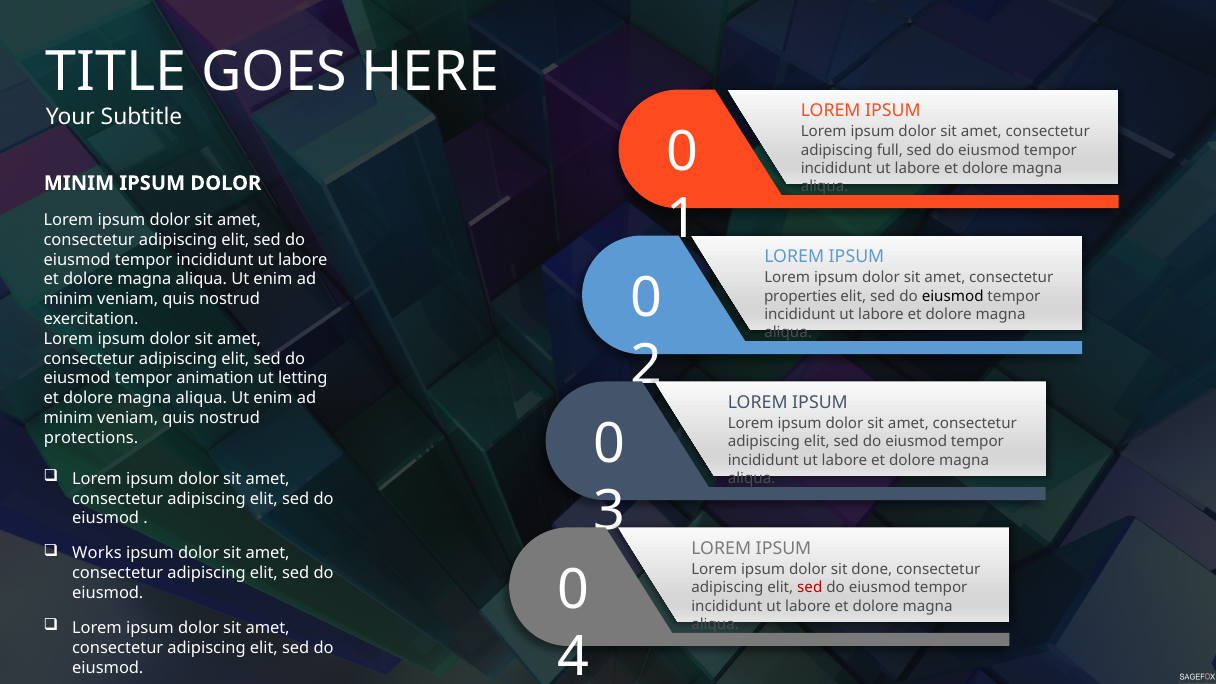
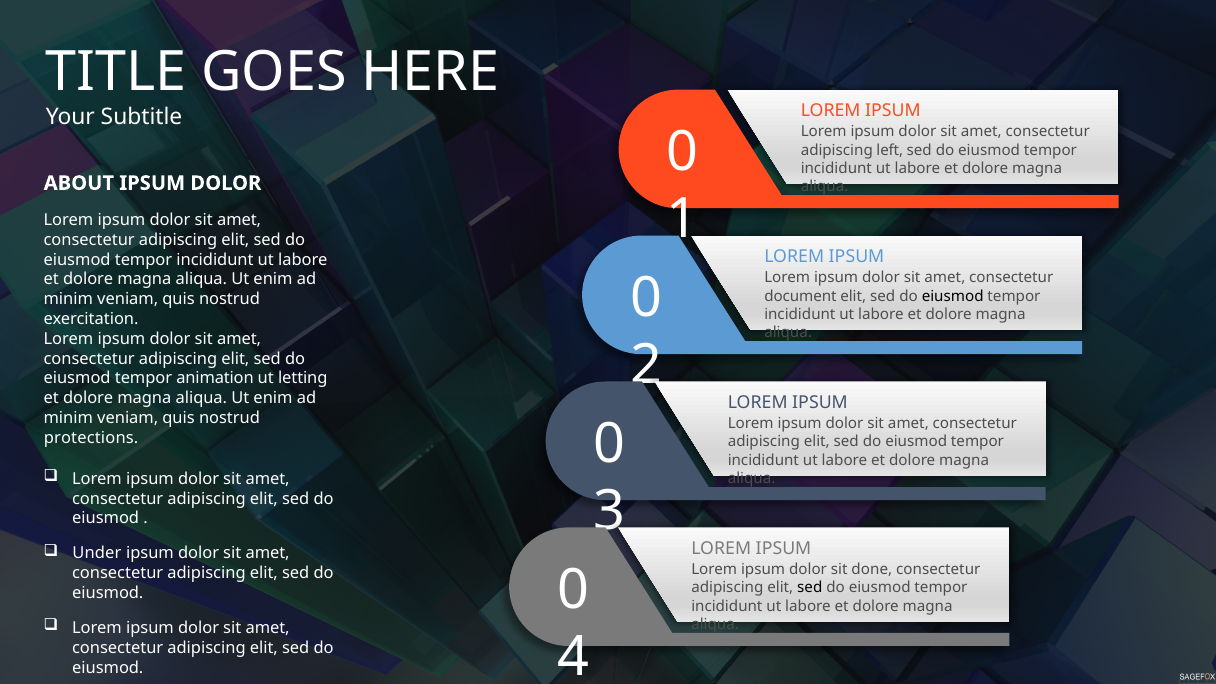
full: full -> left
MINIM at (79, 183): MINIM -> ABOUT
properties: properties -> document
Works: Works -> Under
sed at (810, 588) colour: red -> black
